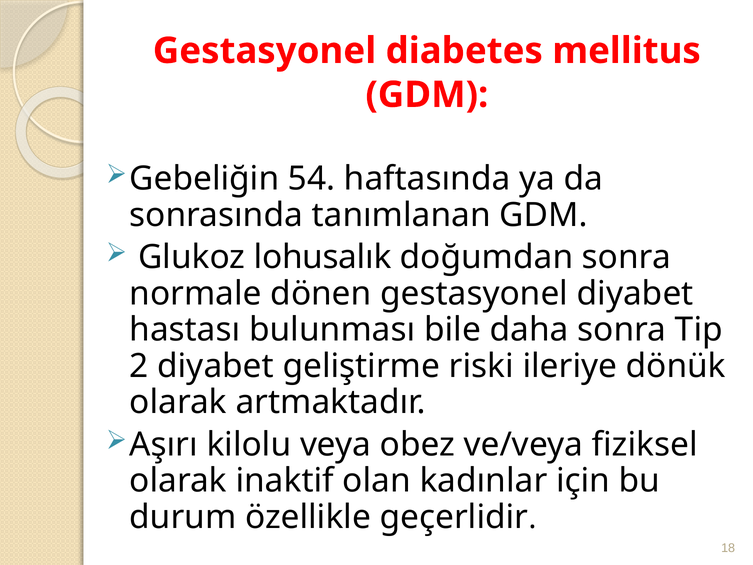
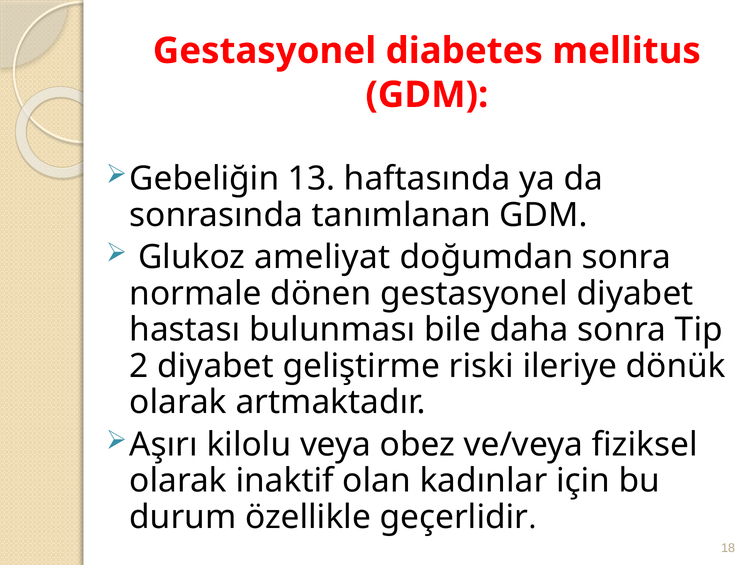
54: 54 -> 13
lohusalık: lohusalık -> ameliyat
